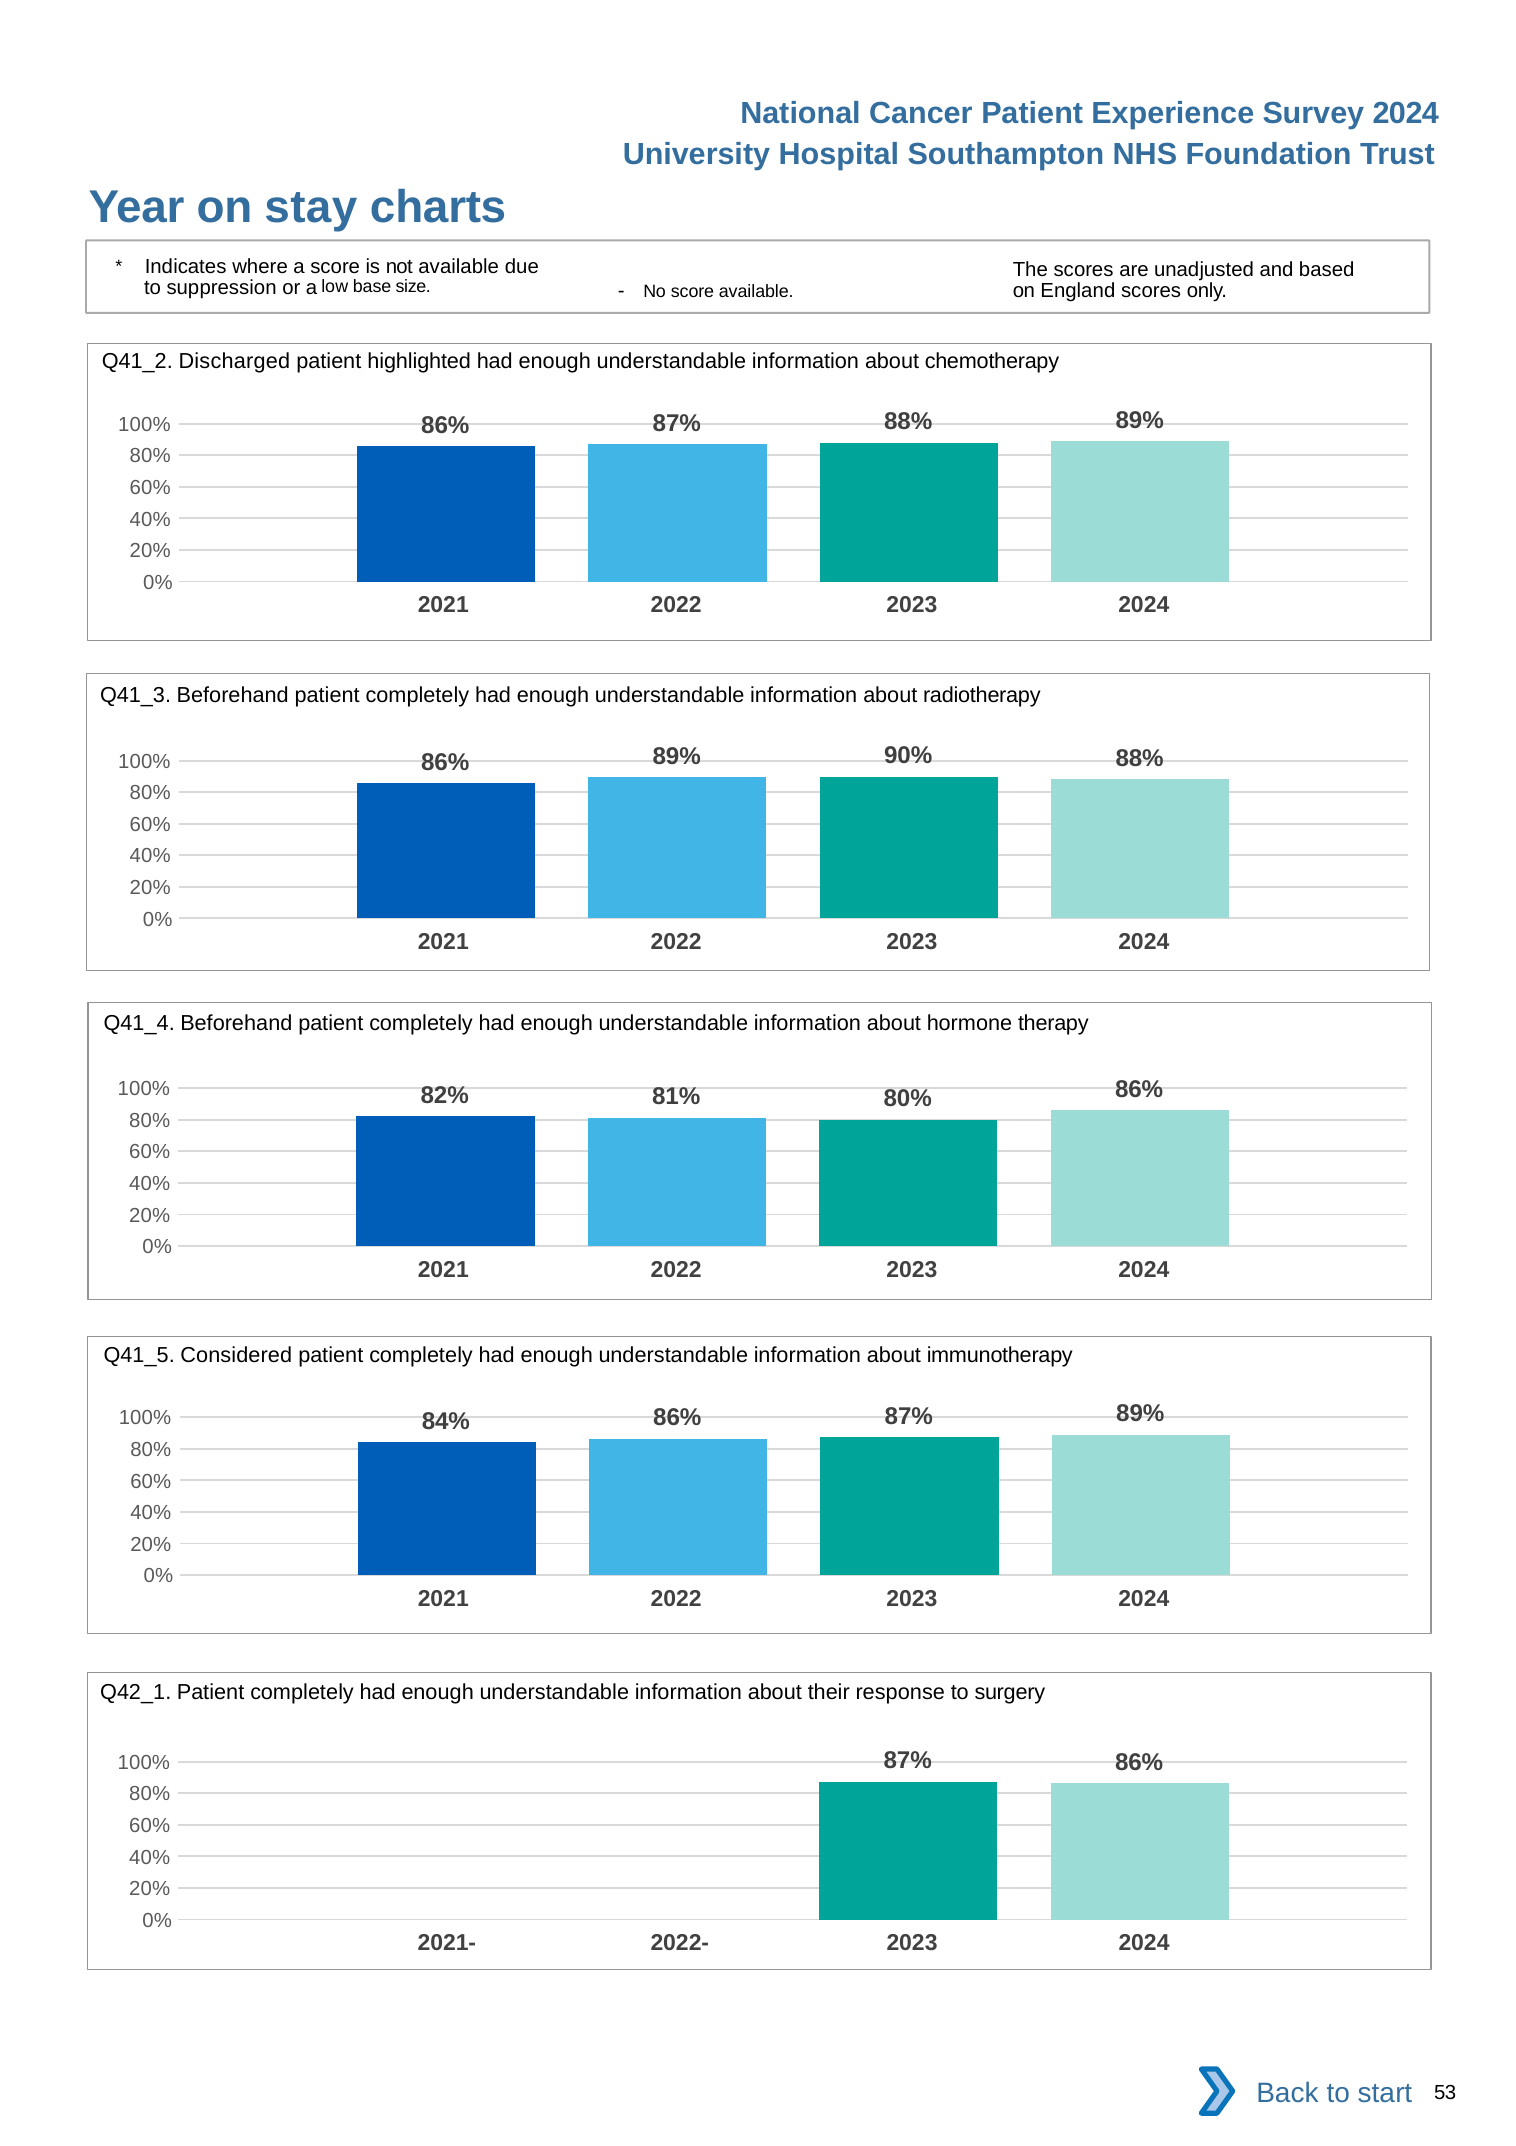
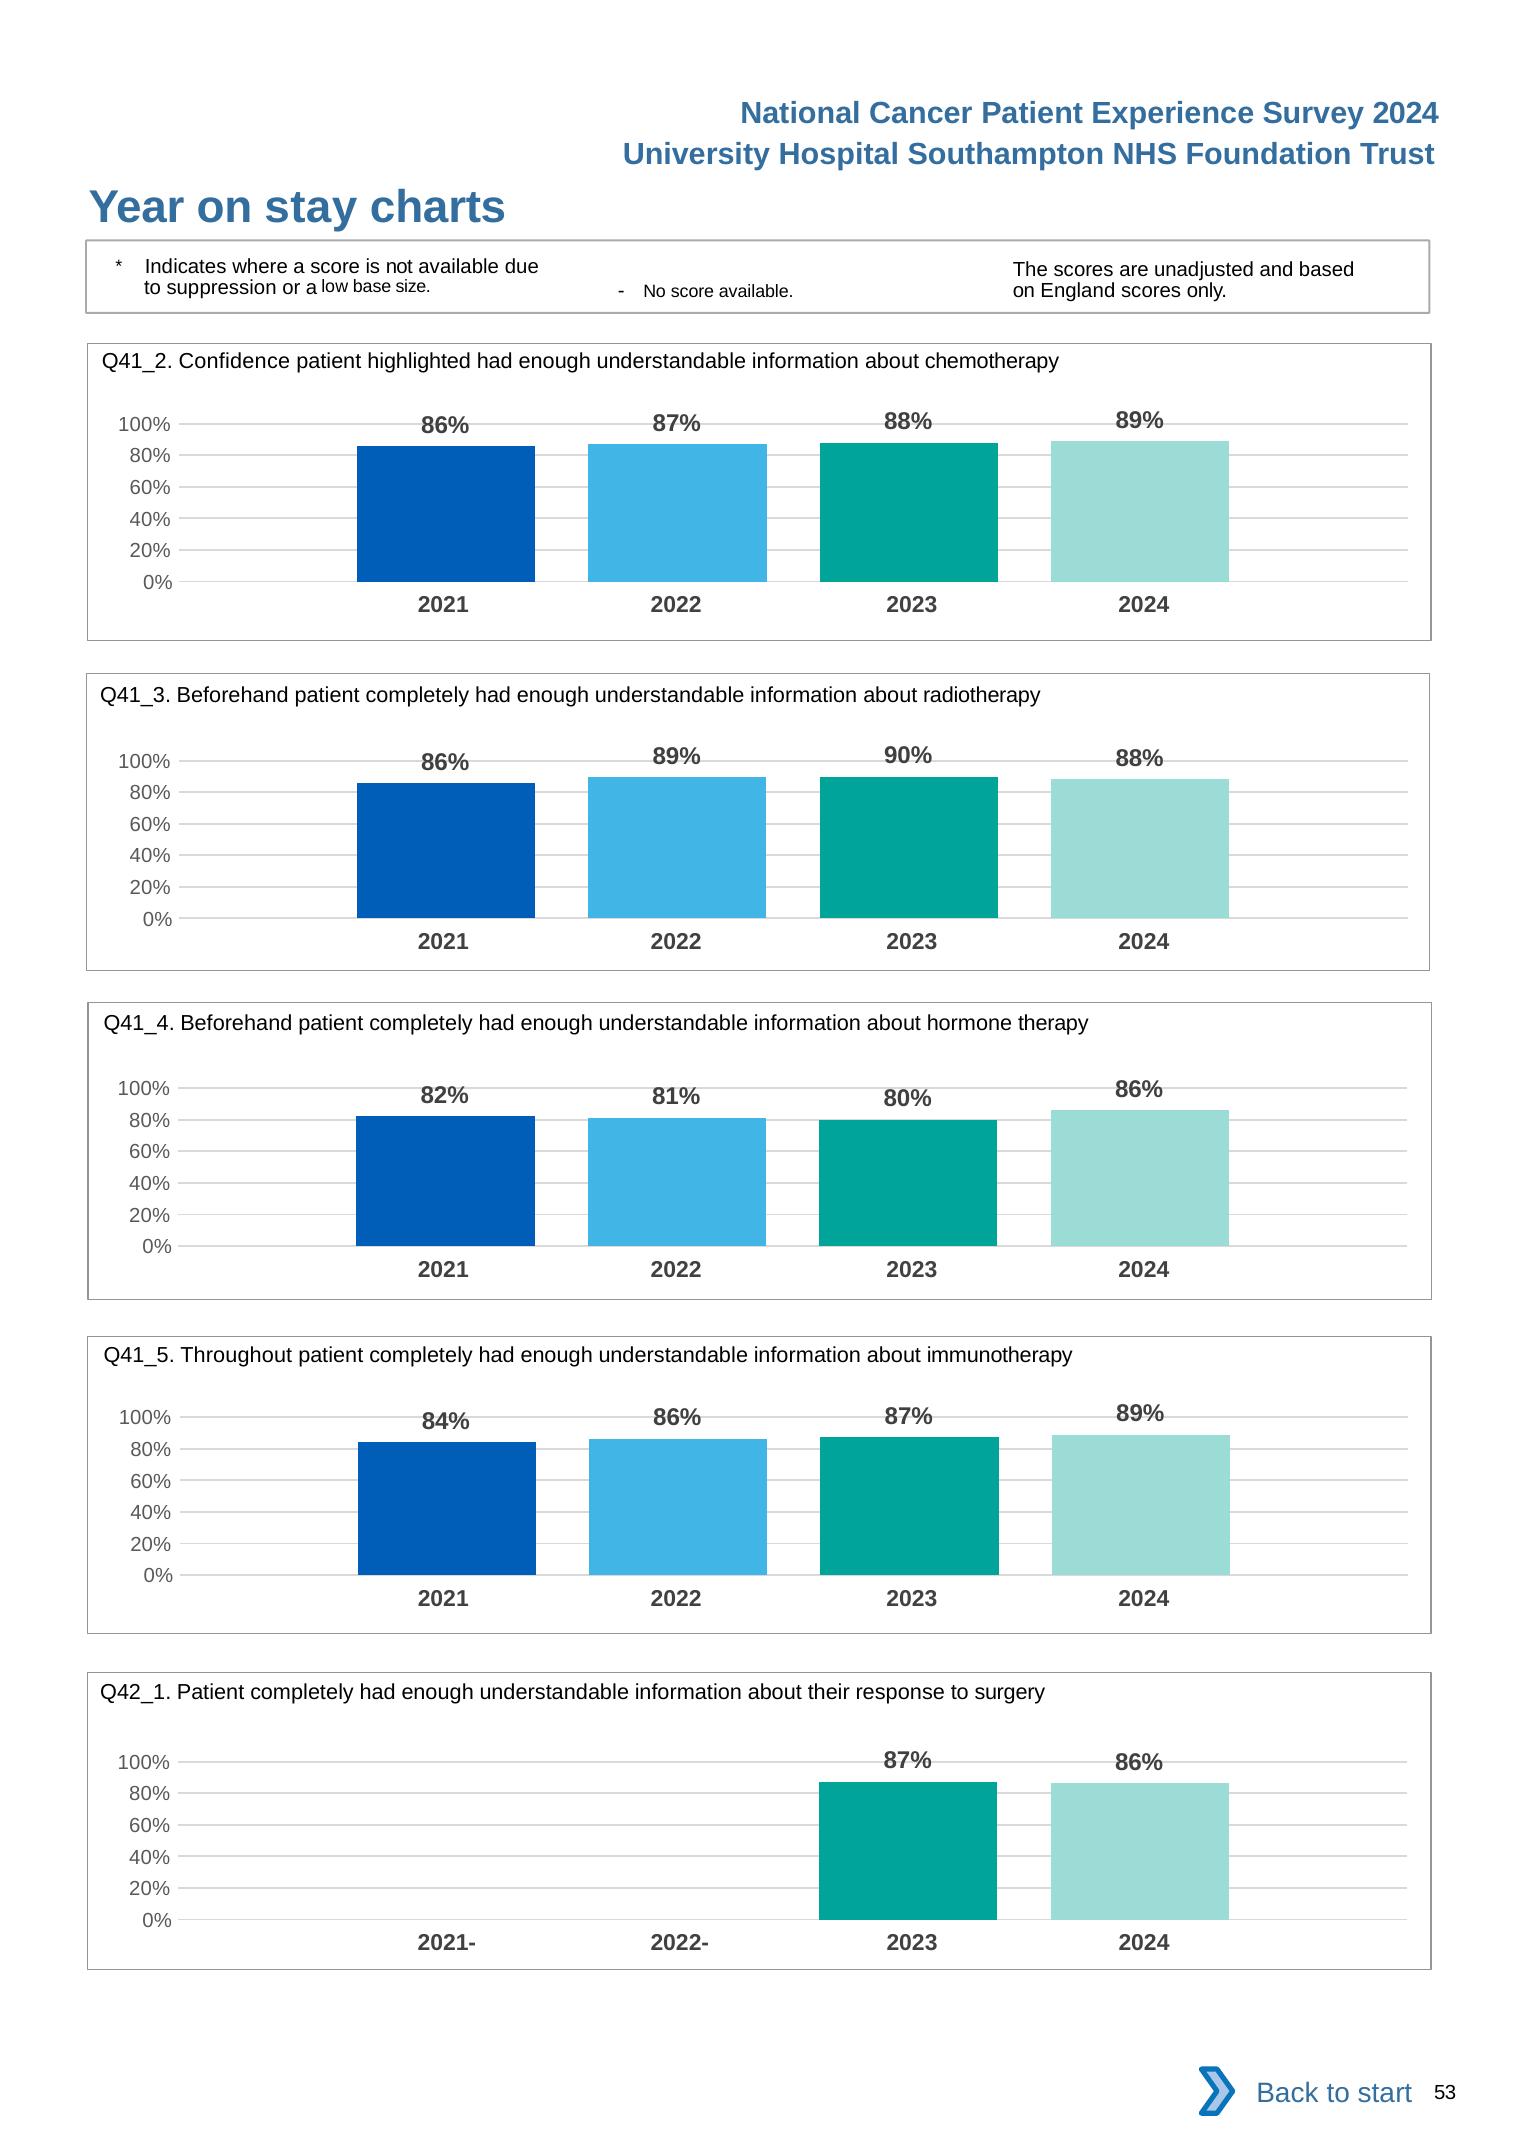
Discharged: Discharged -> Confidence
Considered: Considered -> Throughout
